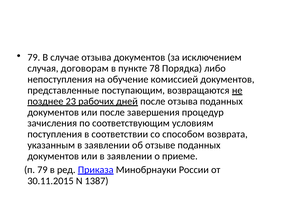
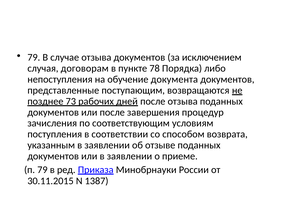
комиссией: комиссией -> документа
23: 23 -> 73
